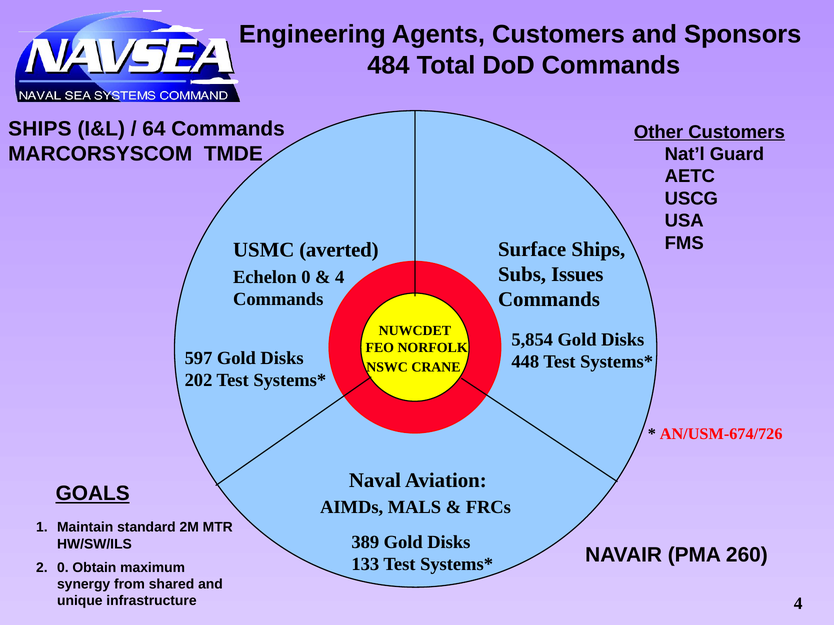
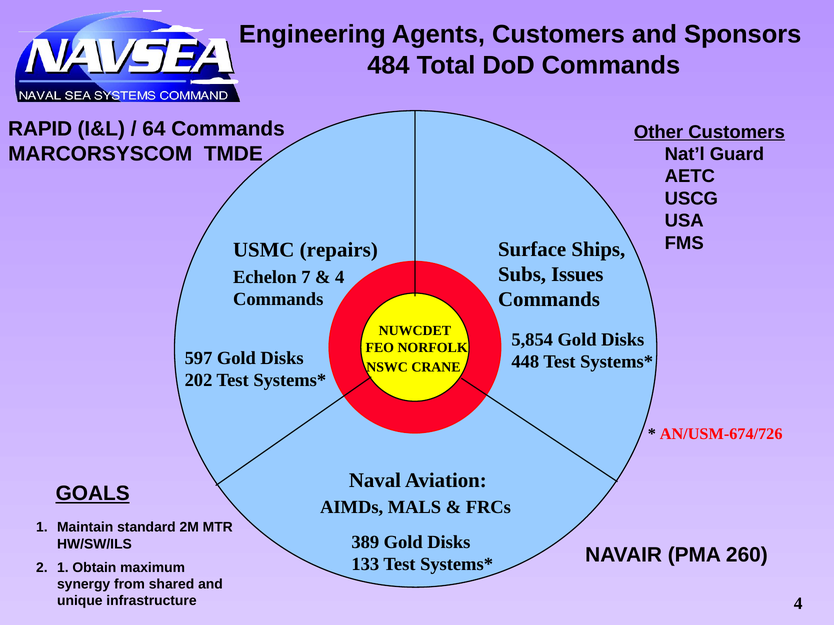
SHIPS at (40, 129): SHIPS -> RAPID
averted: averted -> repairs
Echelon 0: 0 -> 7
2 0: 0 -> 1
